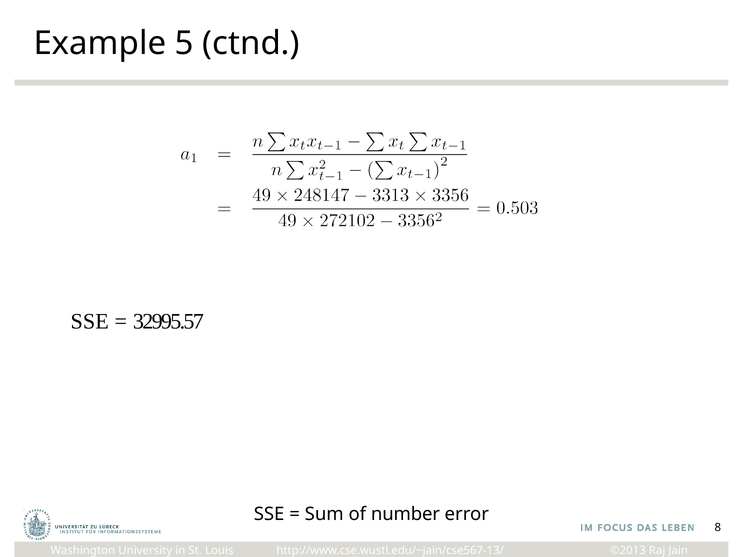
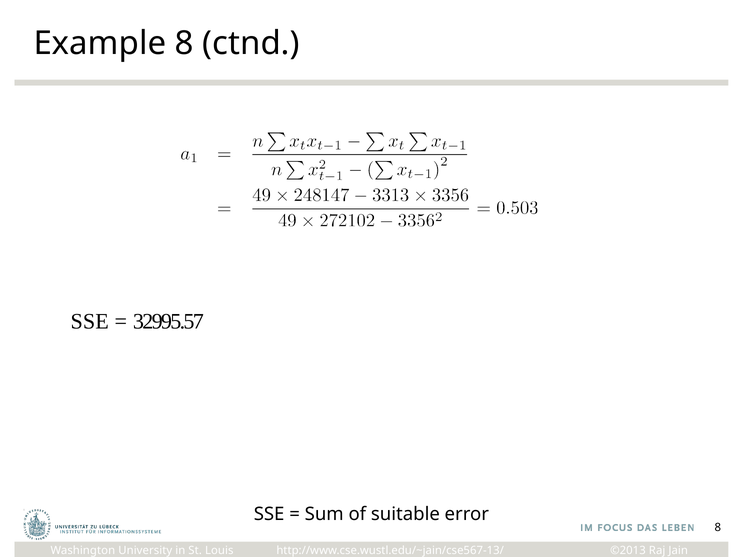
Example 5: 5 -> 8
number: number -> suitable
